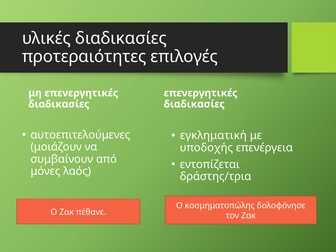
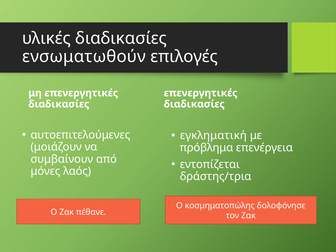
προτεραιότητες: προτεραιότητες -> ενσωματωθούν
υποδοχής: υποδοχής -> πρόβλημα
